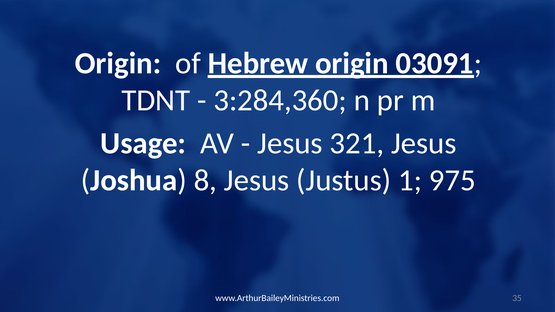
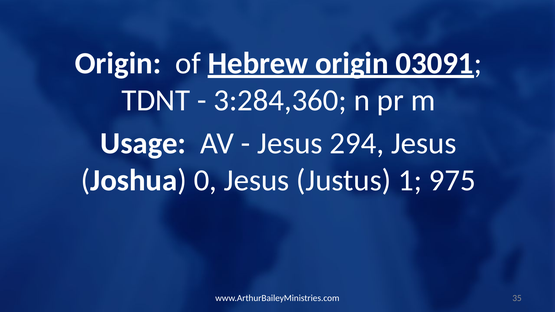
321: 321 -> 294
8: 8 -> 0
